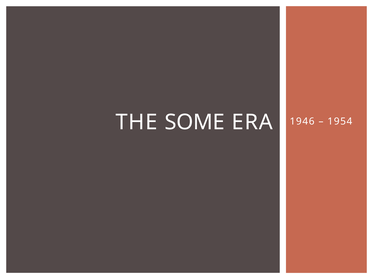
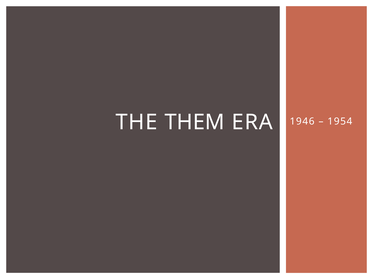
SOME: SOME -> THEM
